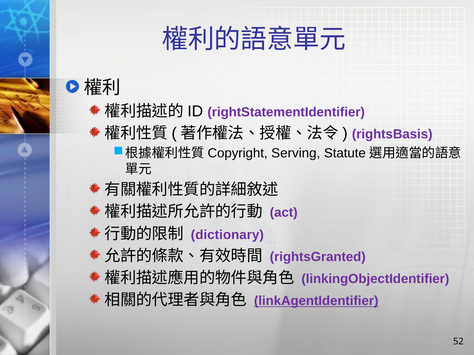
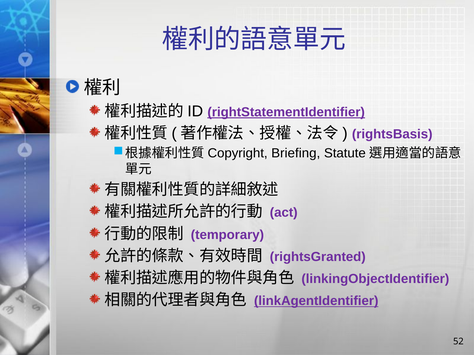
rightStatementIdentifier underline: none -> present
Serving: Serving -> Briefing
dictionary: dictionary -> temporary
